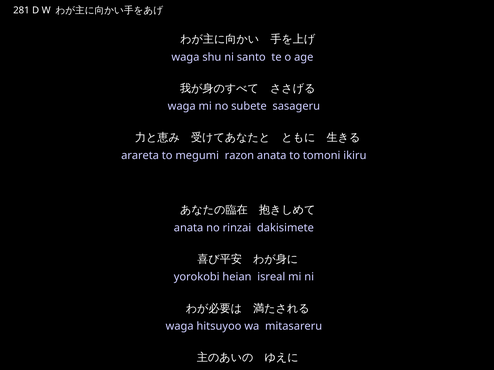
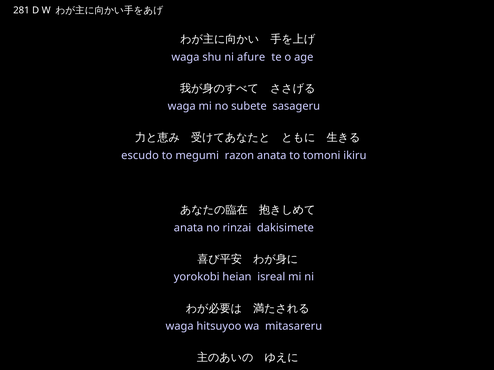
santo: santo -> afure
arareta: arareta -> escudo
